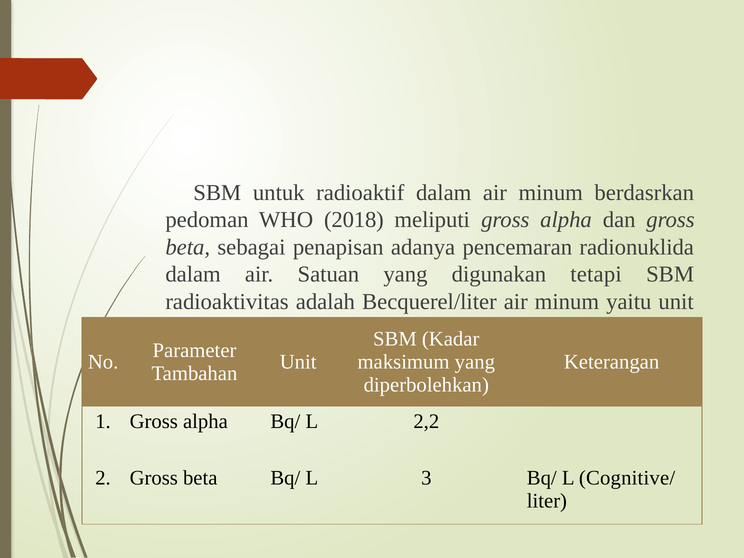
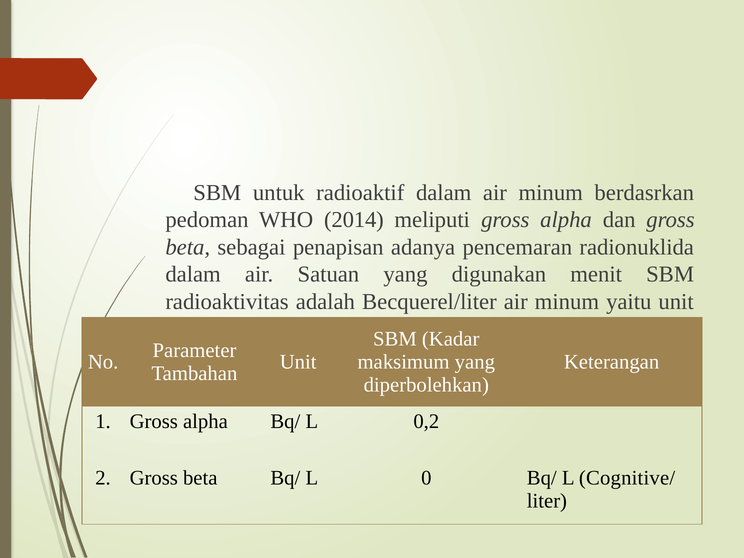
2018: 2018 -> 2014
tetapi: tetapi -> menit
2,2: 2,2 -> 0,2
3: 3 -> 0
